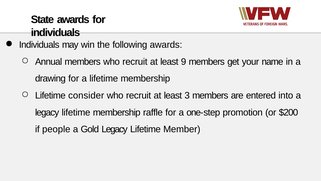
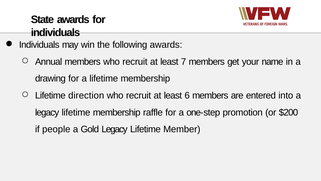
9: 9 -> 7
consider: consider -> direction
3: 3 -> 6
